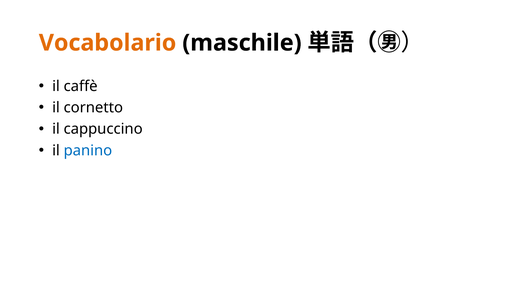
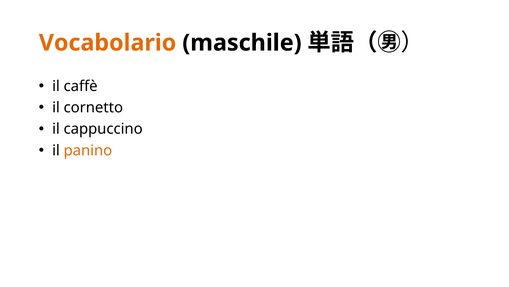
panino colour: blue -> orange
